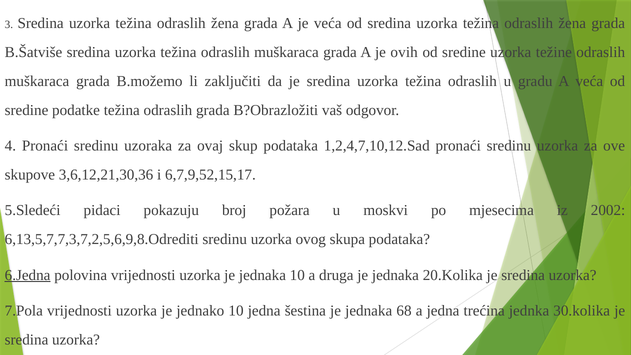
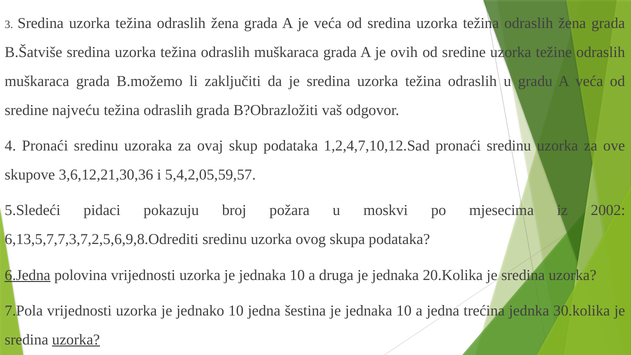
podatke: podatke -> najveću
6,7,9,52,15,17: 6,7,9,52,15,17 -> 5,4,2,05,59,57
šestina je jednaka 68: 68 -> 10
uzorka at (76, 340) underline: none -> present
